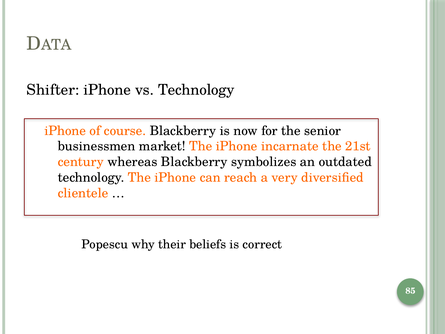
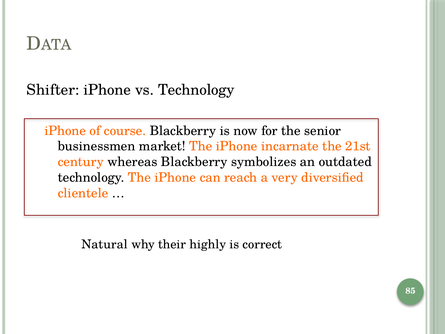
Popescu: Popescu -> Natural
beliefs: beliefs -> highly
